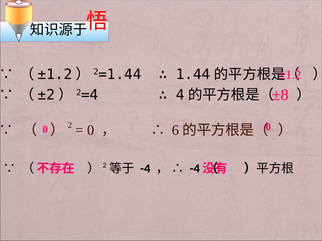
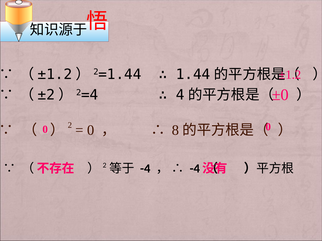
±8: ±8 -> ±0
6: 6 -> 8
